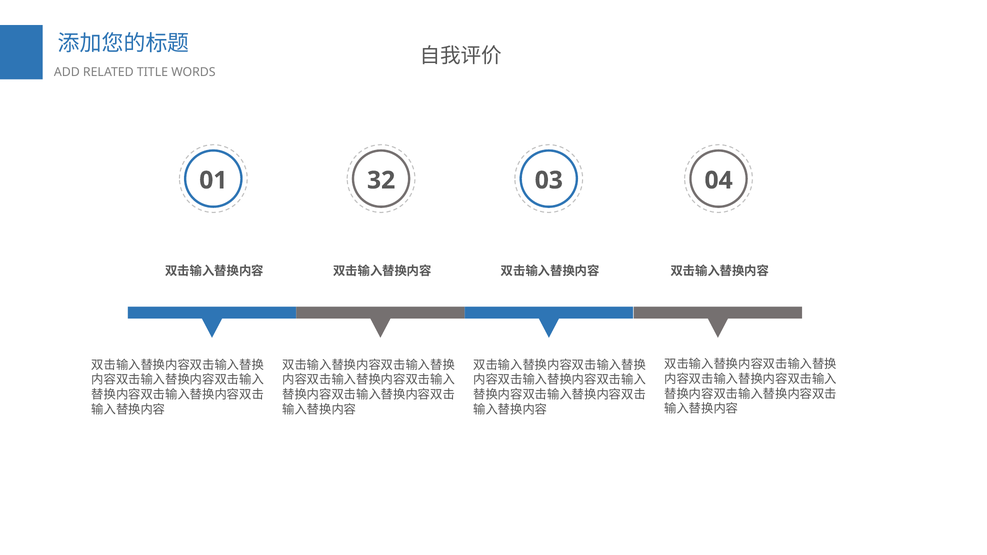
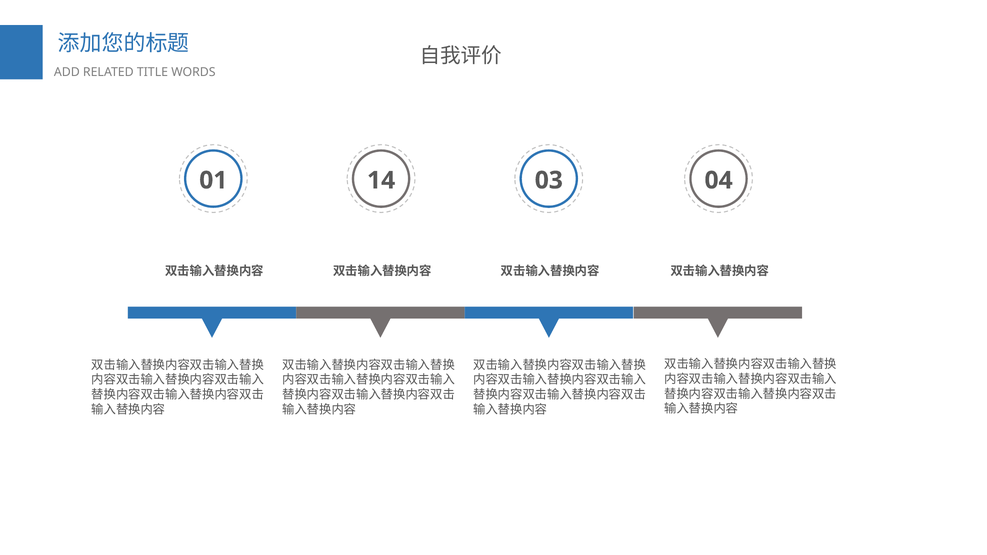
32: 32 -> 14
